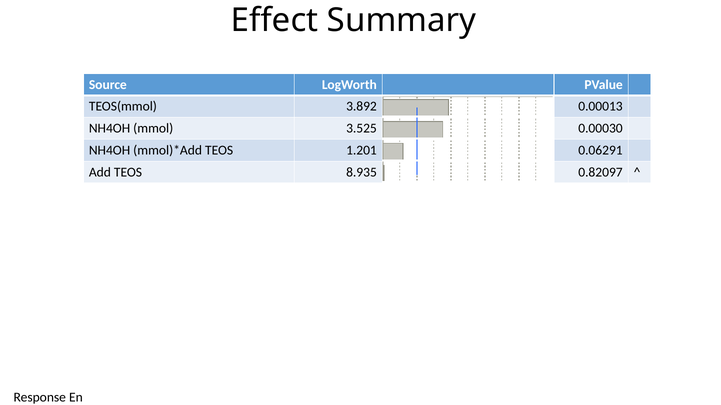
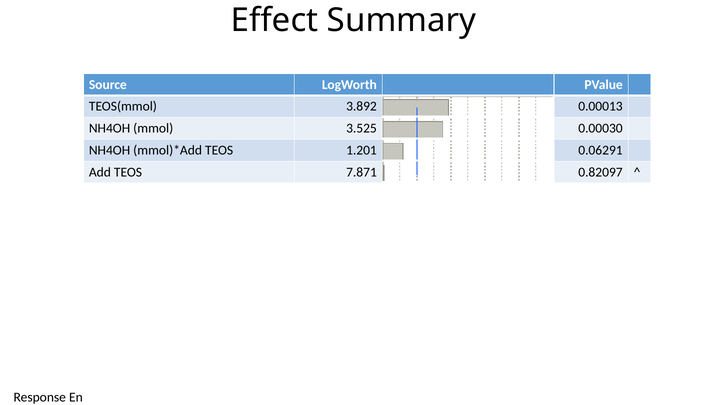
8.935: 8.935 -> 7.871
